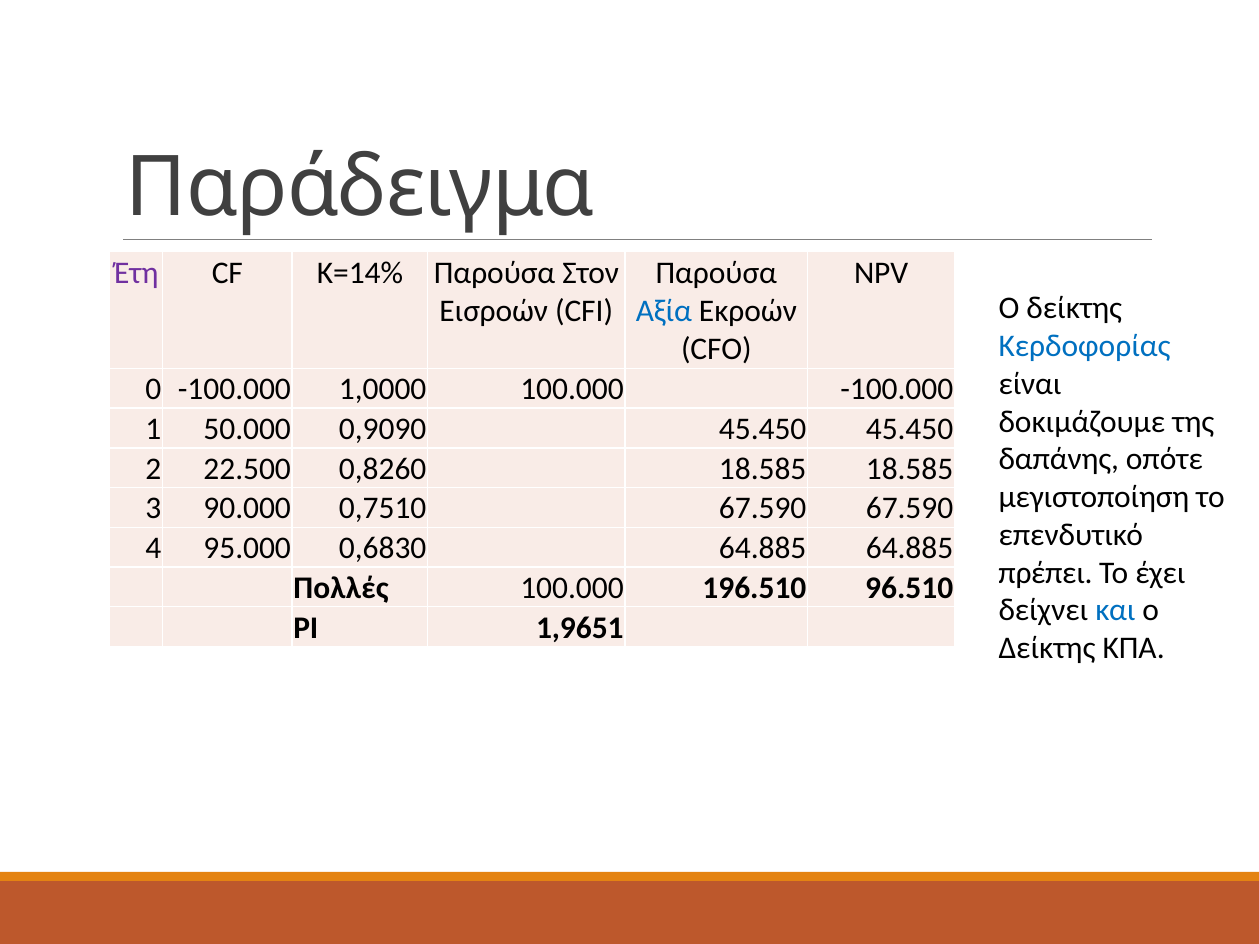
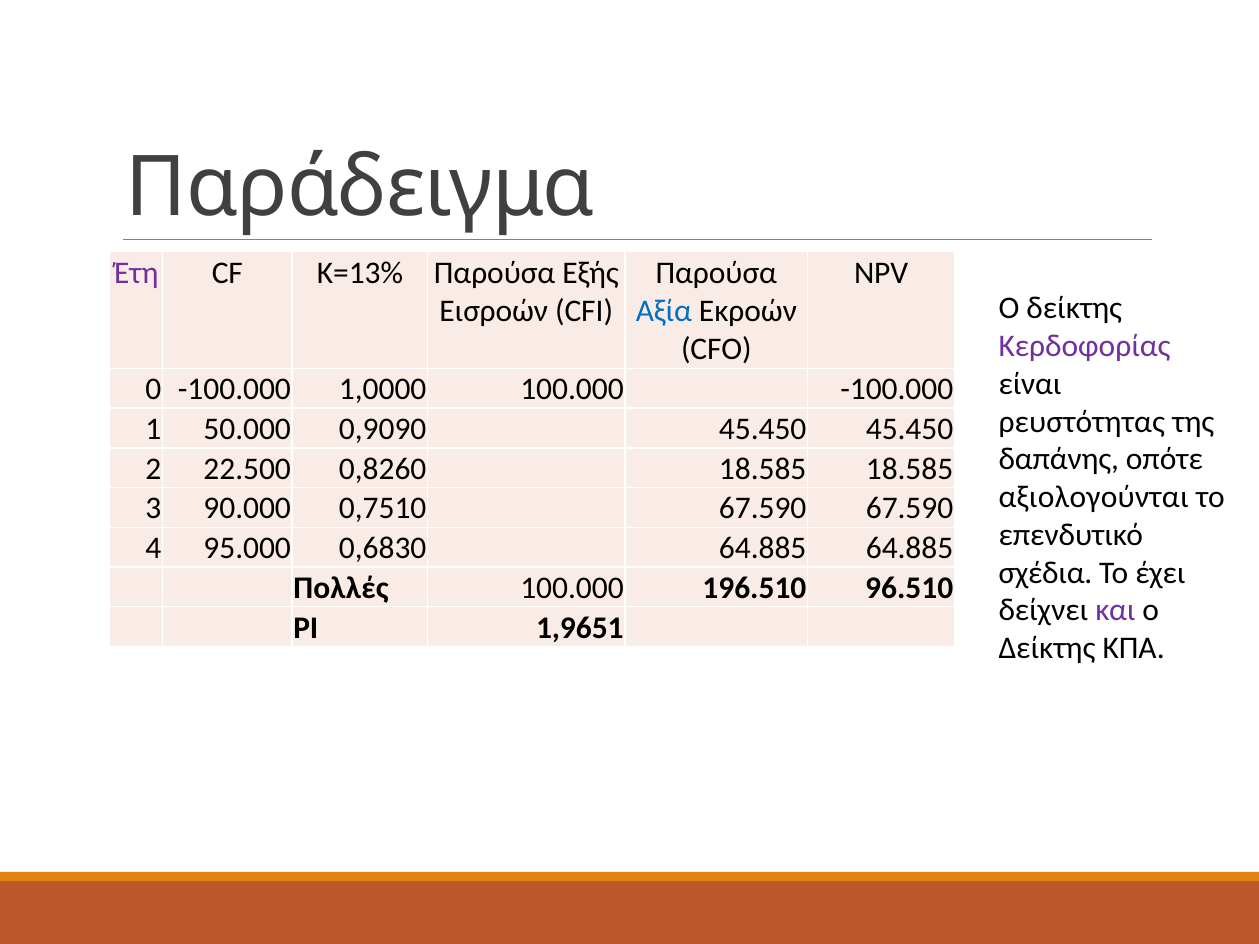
Κ=14%: Κ=14% -> Κ=13%
Στον: Στον -> Εξής
Κερδοφορίας colour: blue -> purple
δοκιμάζουμε: δοκιμάζουμε -> ρευστότητας
μεγιστοποίηση: μεγιστοποίηση -> αξιολογούνται
πρέπει: πρέπει -> σχέδια
και colour: blue -> purple
